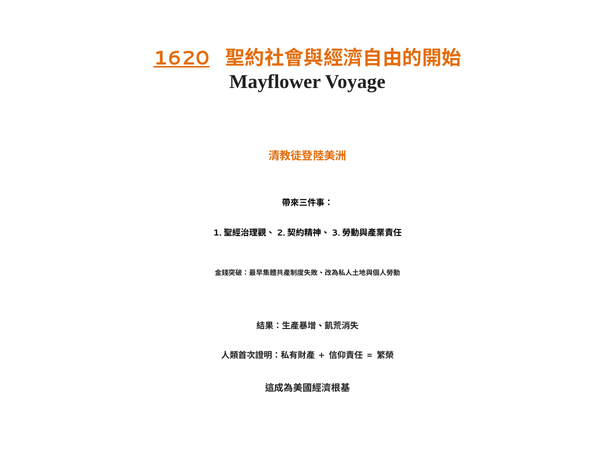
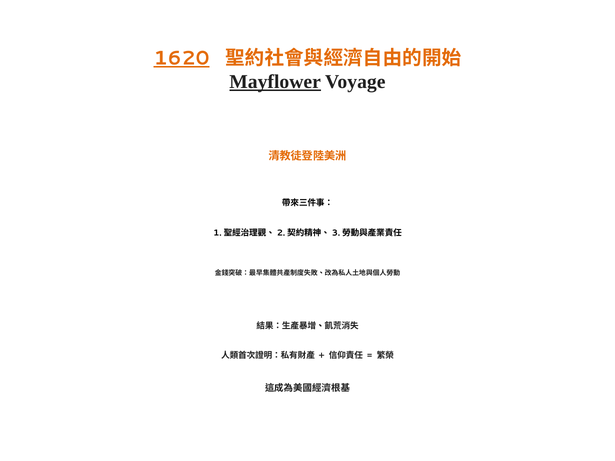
Mayflower underline: none -> present
